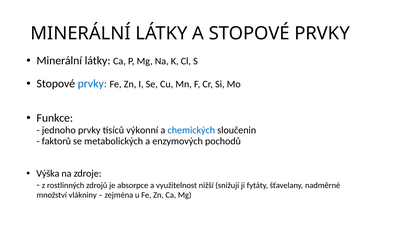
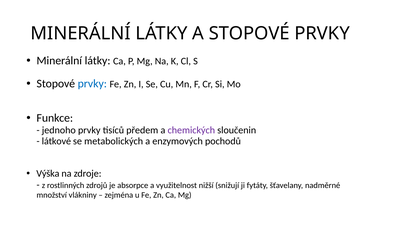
výkonní: výkonní -> předem
chemických colour: blue -> purple
faktorů: faktorů -> látkové
